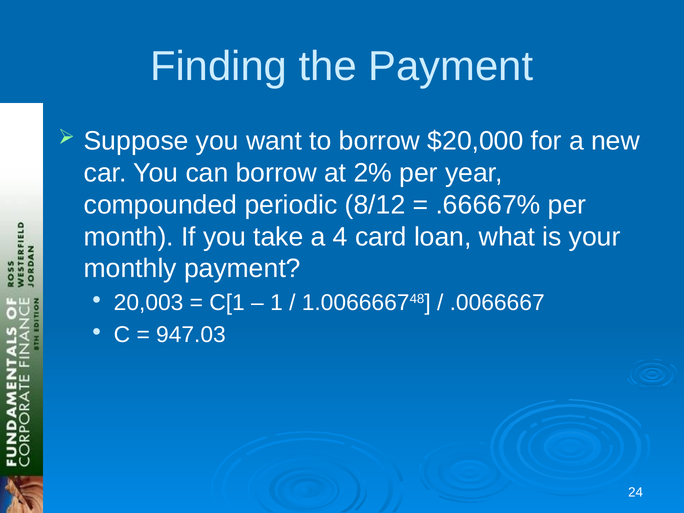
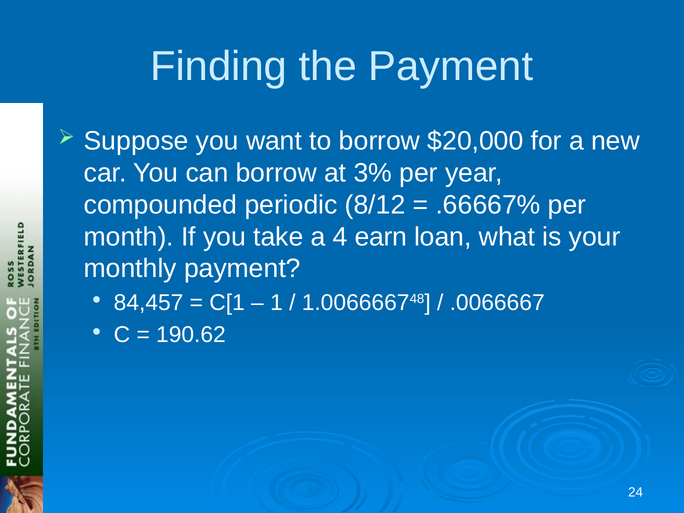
2%: 2% -> 3%
card: card -> earn
20,003: 20,003 -> 84,457
947.03: 947.03 -> 190.62
